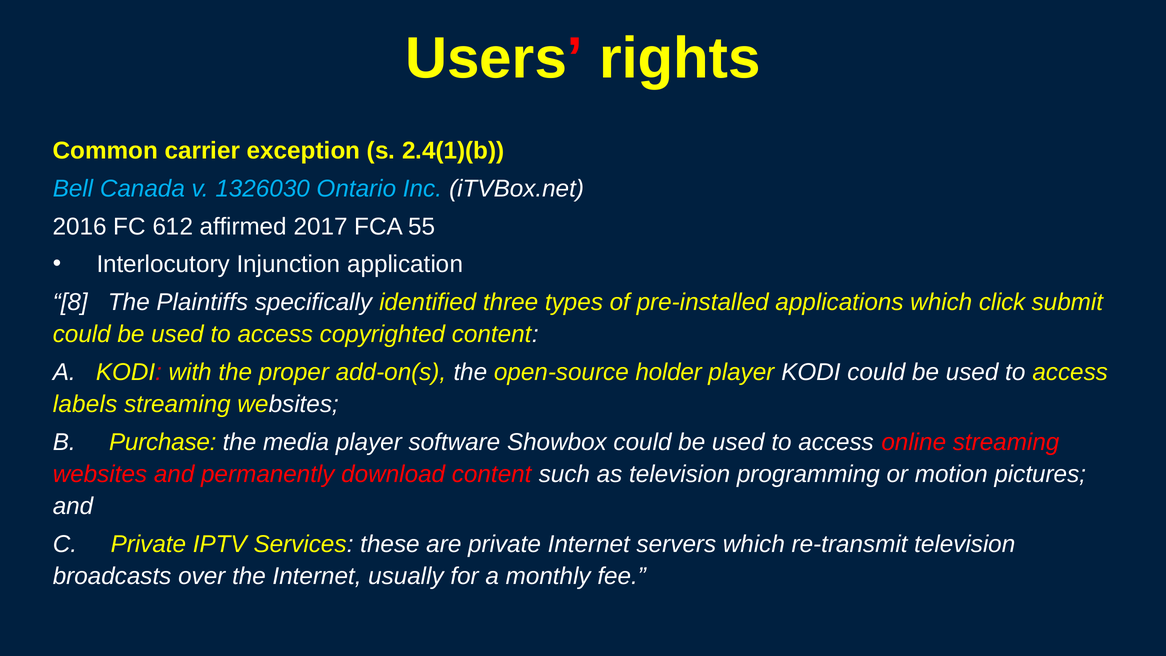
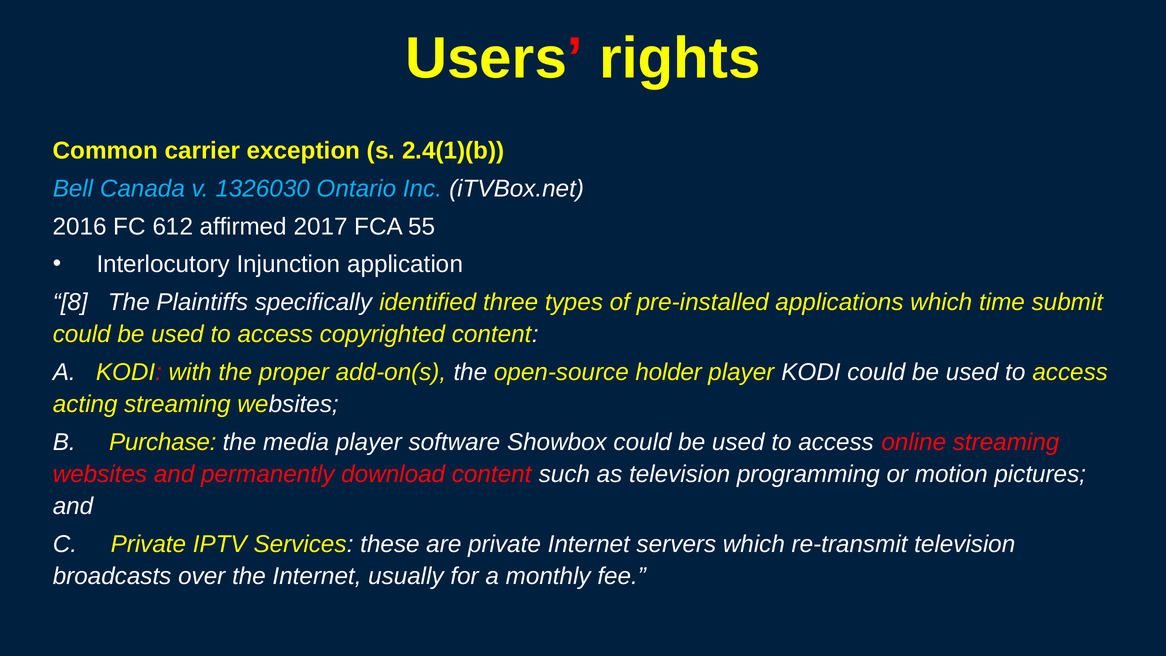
click: click -> time
labels: labels -> acting
